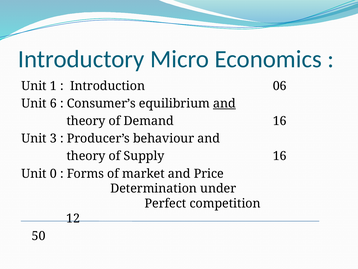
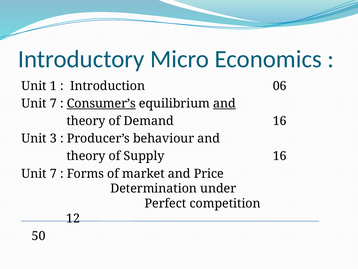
6 at (53, 103): 6 -> 7
Consumer’s underline: none -> present
0 at (53, 173): 0 -> 7
